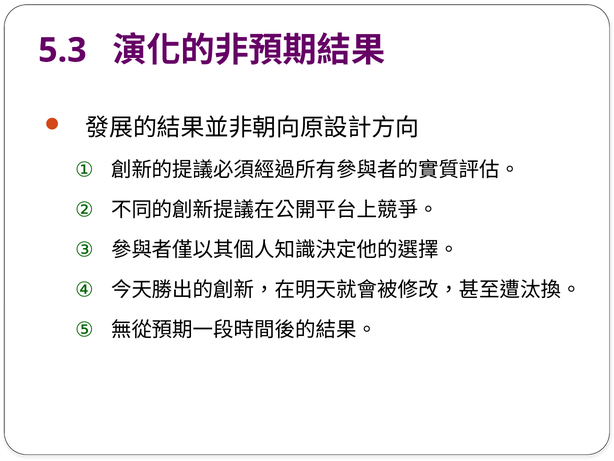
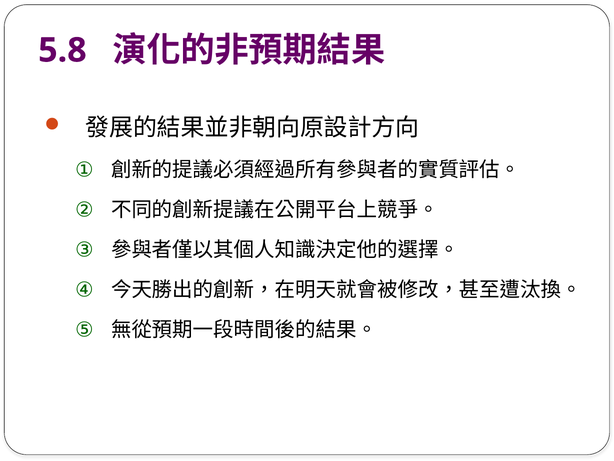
5.3: 5.3 -> 5.8
